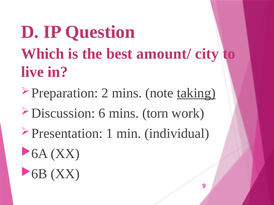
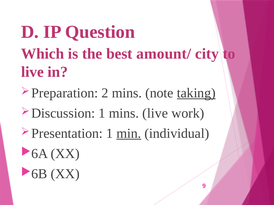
6 at (102, 113): 6 -> 1
mins torn: torn -> live
min underline: none -> present
